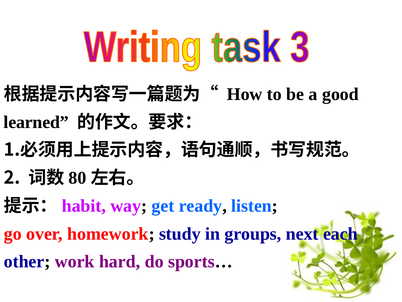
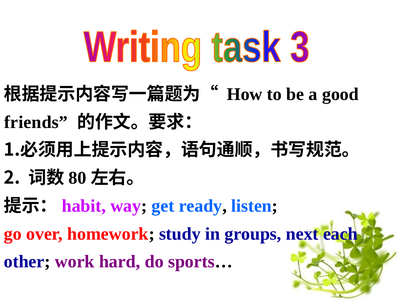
learned: learned -> friends
